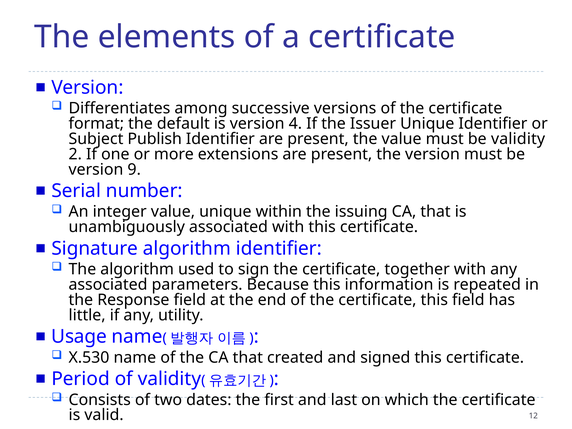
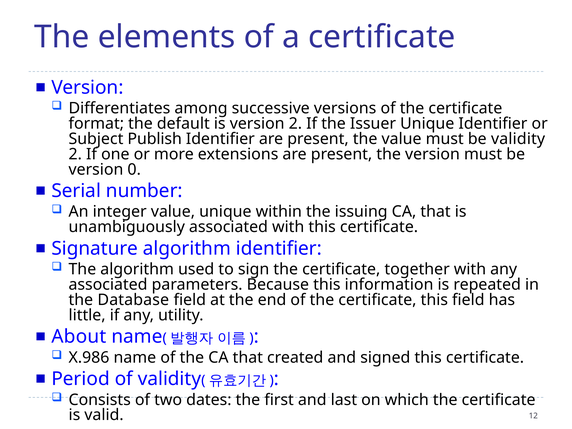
version 4: 4 -> 2
9: 9 -> 0
Response: Response -> Database
Usage: Usage -> About
X.530: X.530 -> X.986
